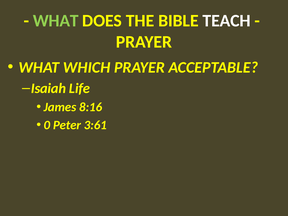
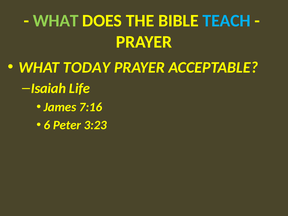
TEACH colour: white -> light blue
WHICH: WHICH -> TODAY
8:16: 8:16 -> 7:16
0: 0 -> 6
3:61: 3:61 -> 3:23
